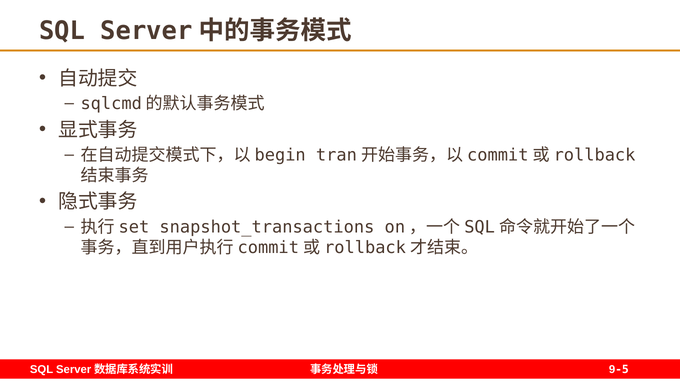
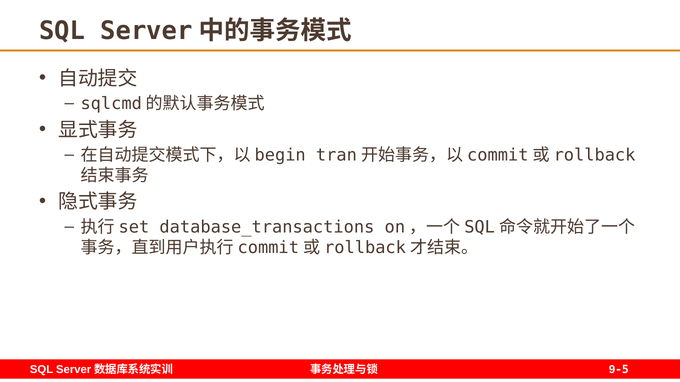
snapshot_transactions: snapshot_transactions -> database_transactions
